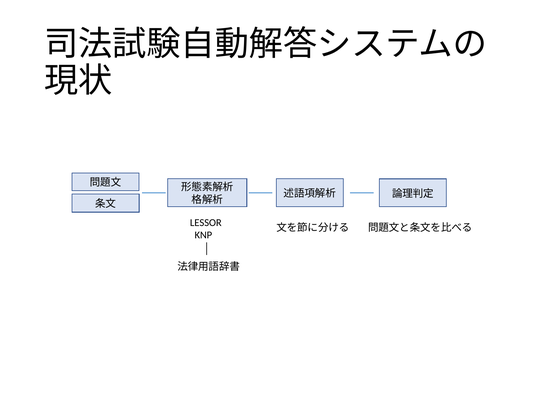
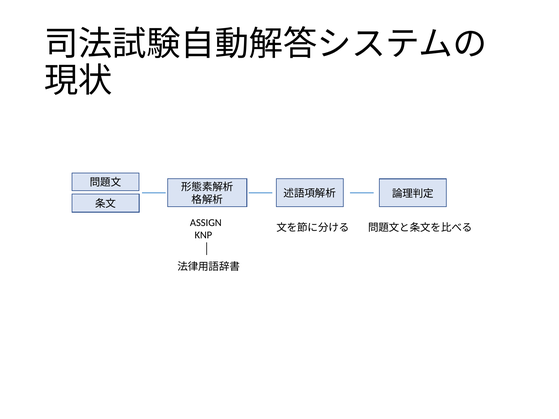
LESSOR: LESSOR -> ASSIGN
